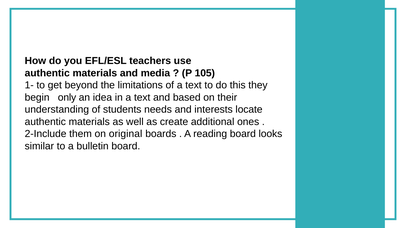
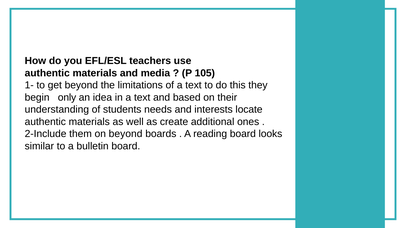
on original: original -> beyond
